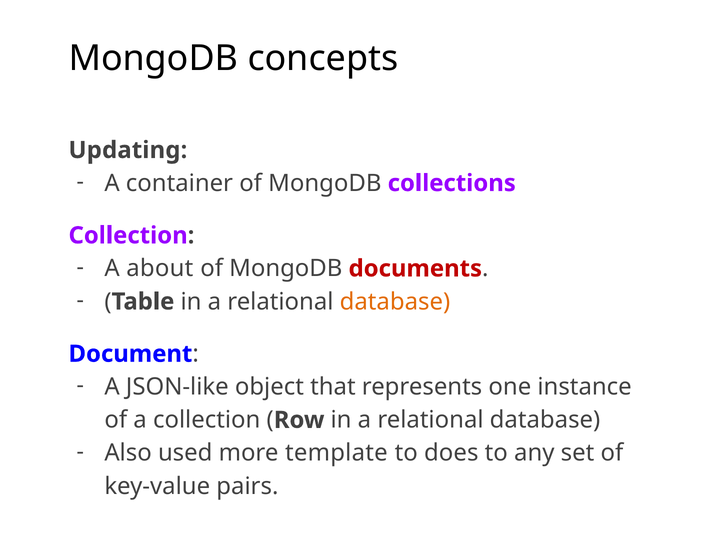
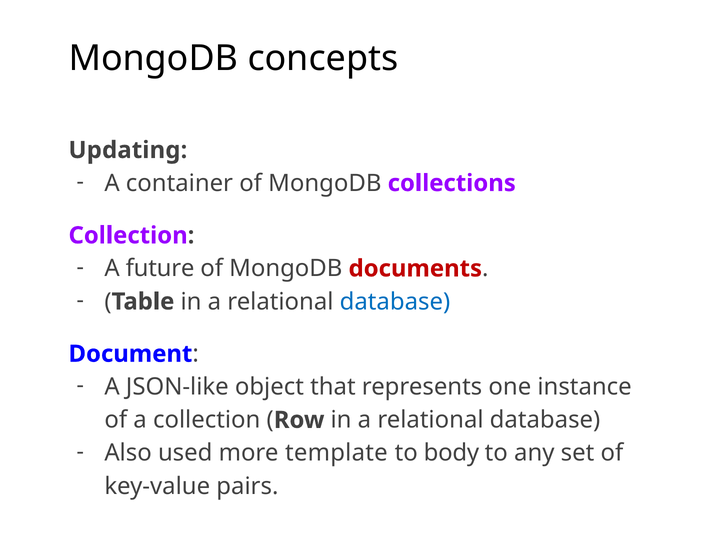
about: about -> future
database at (395, 301) colour: orange -> blue
does: does -> body
